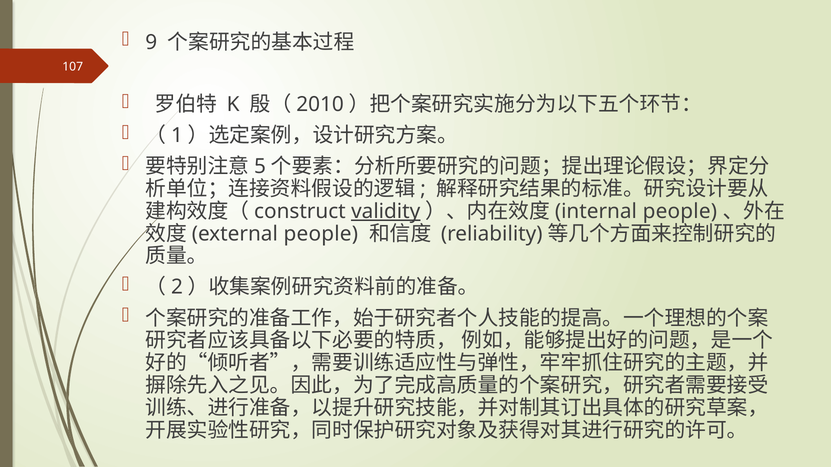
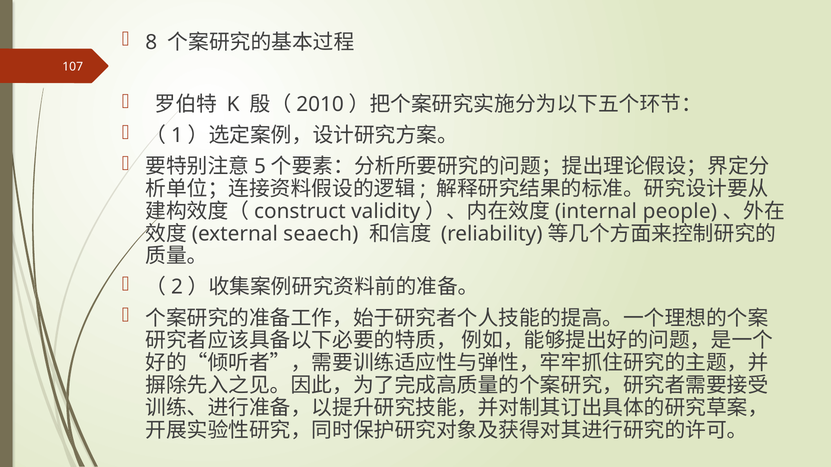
9: 9 -> 8
validity underline: present -> none
people at (321, 234): people -> seaech
